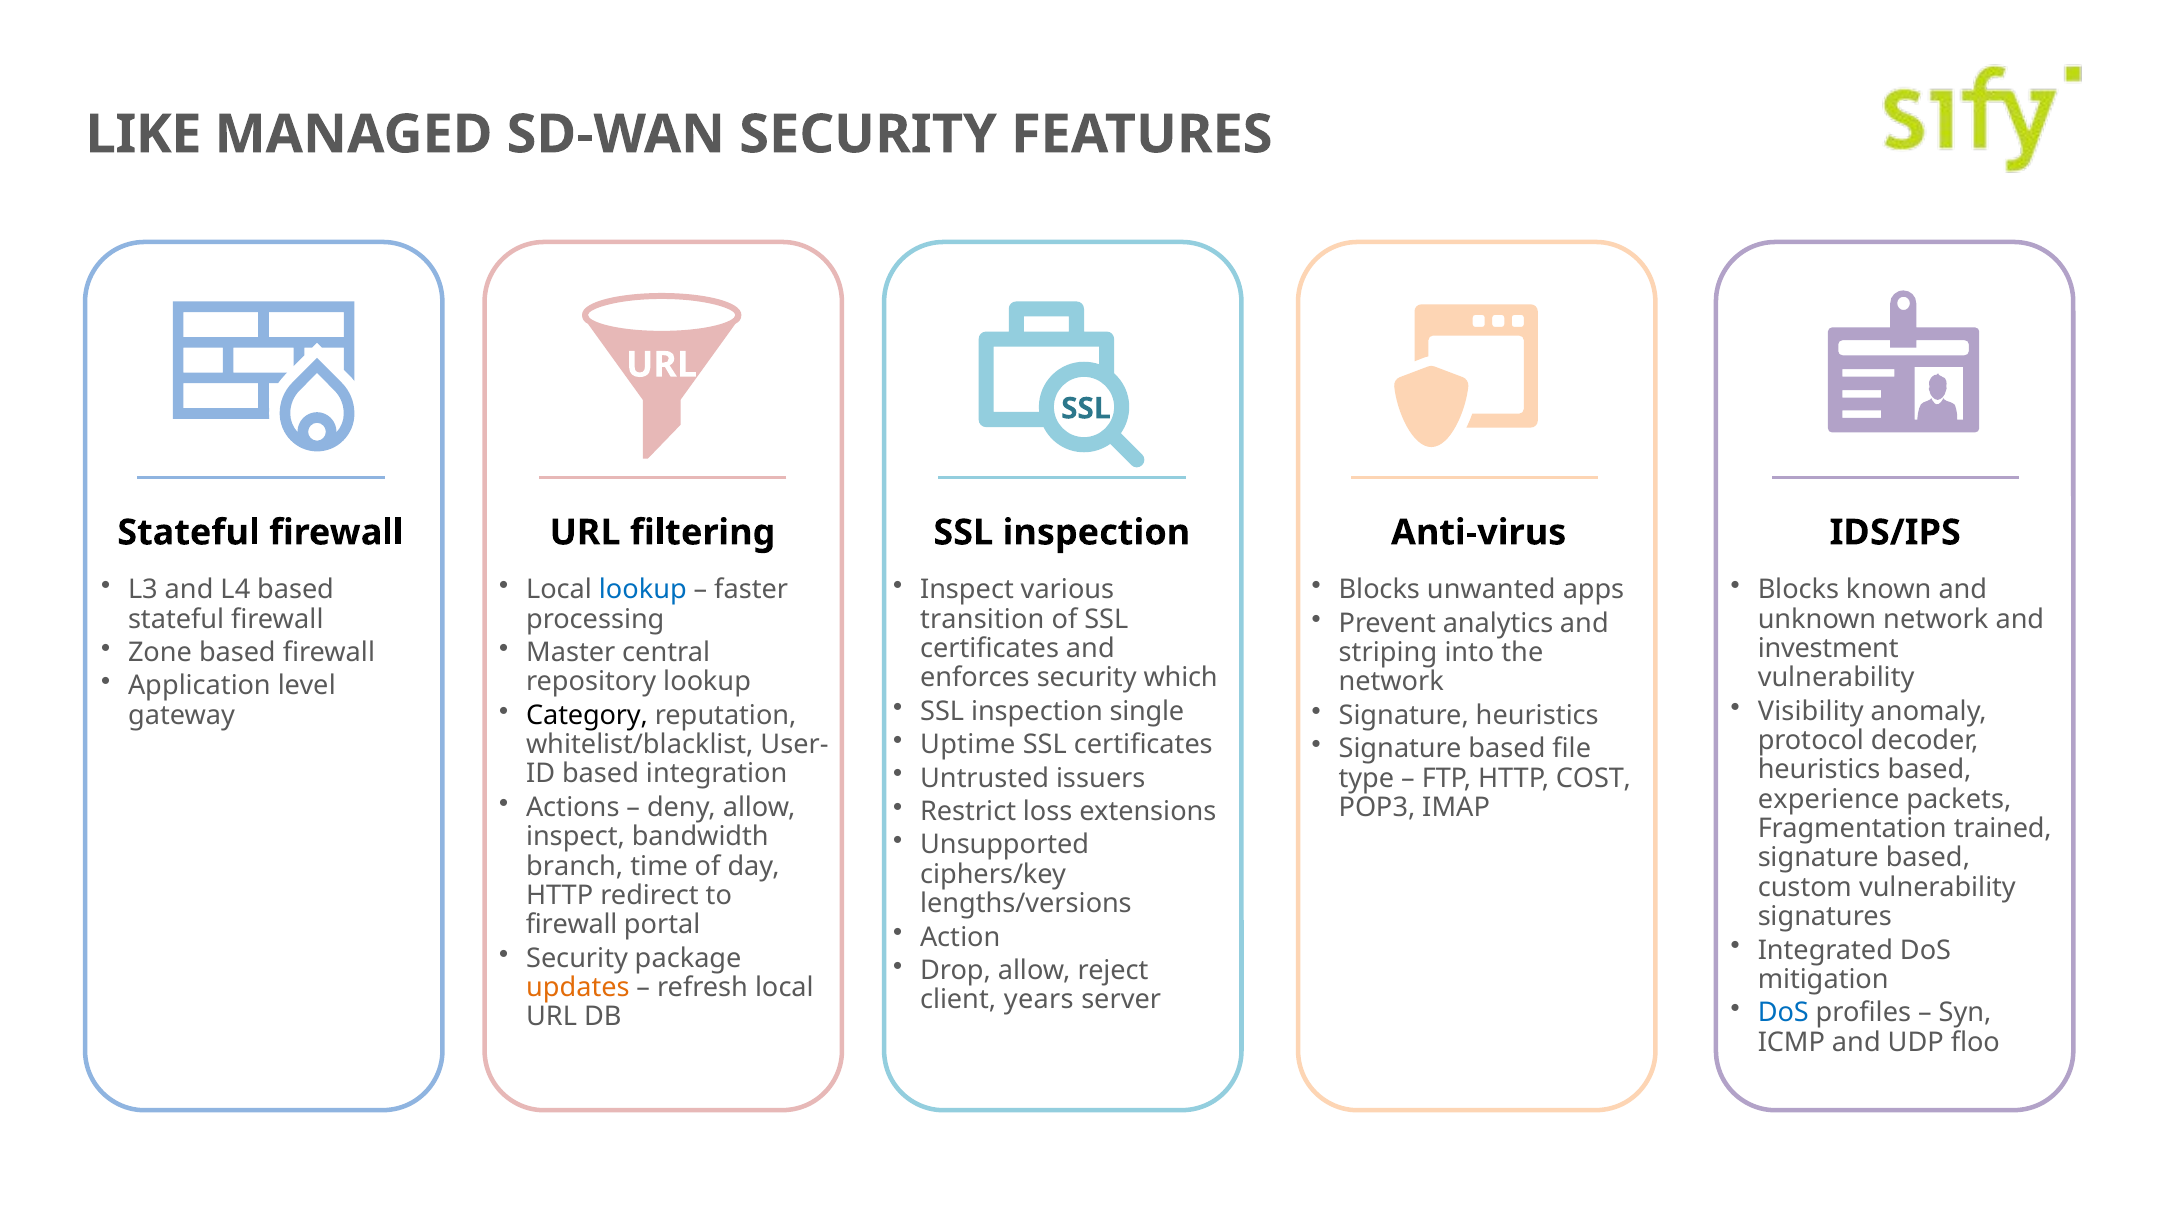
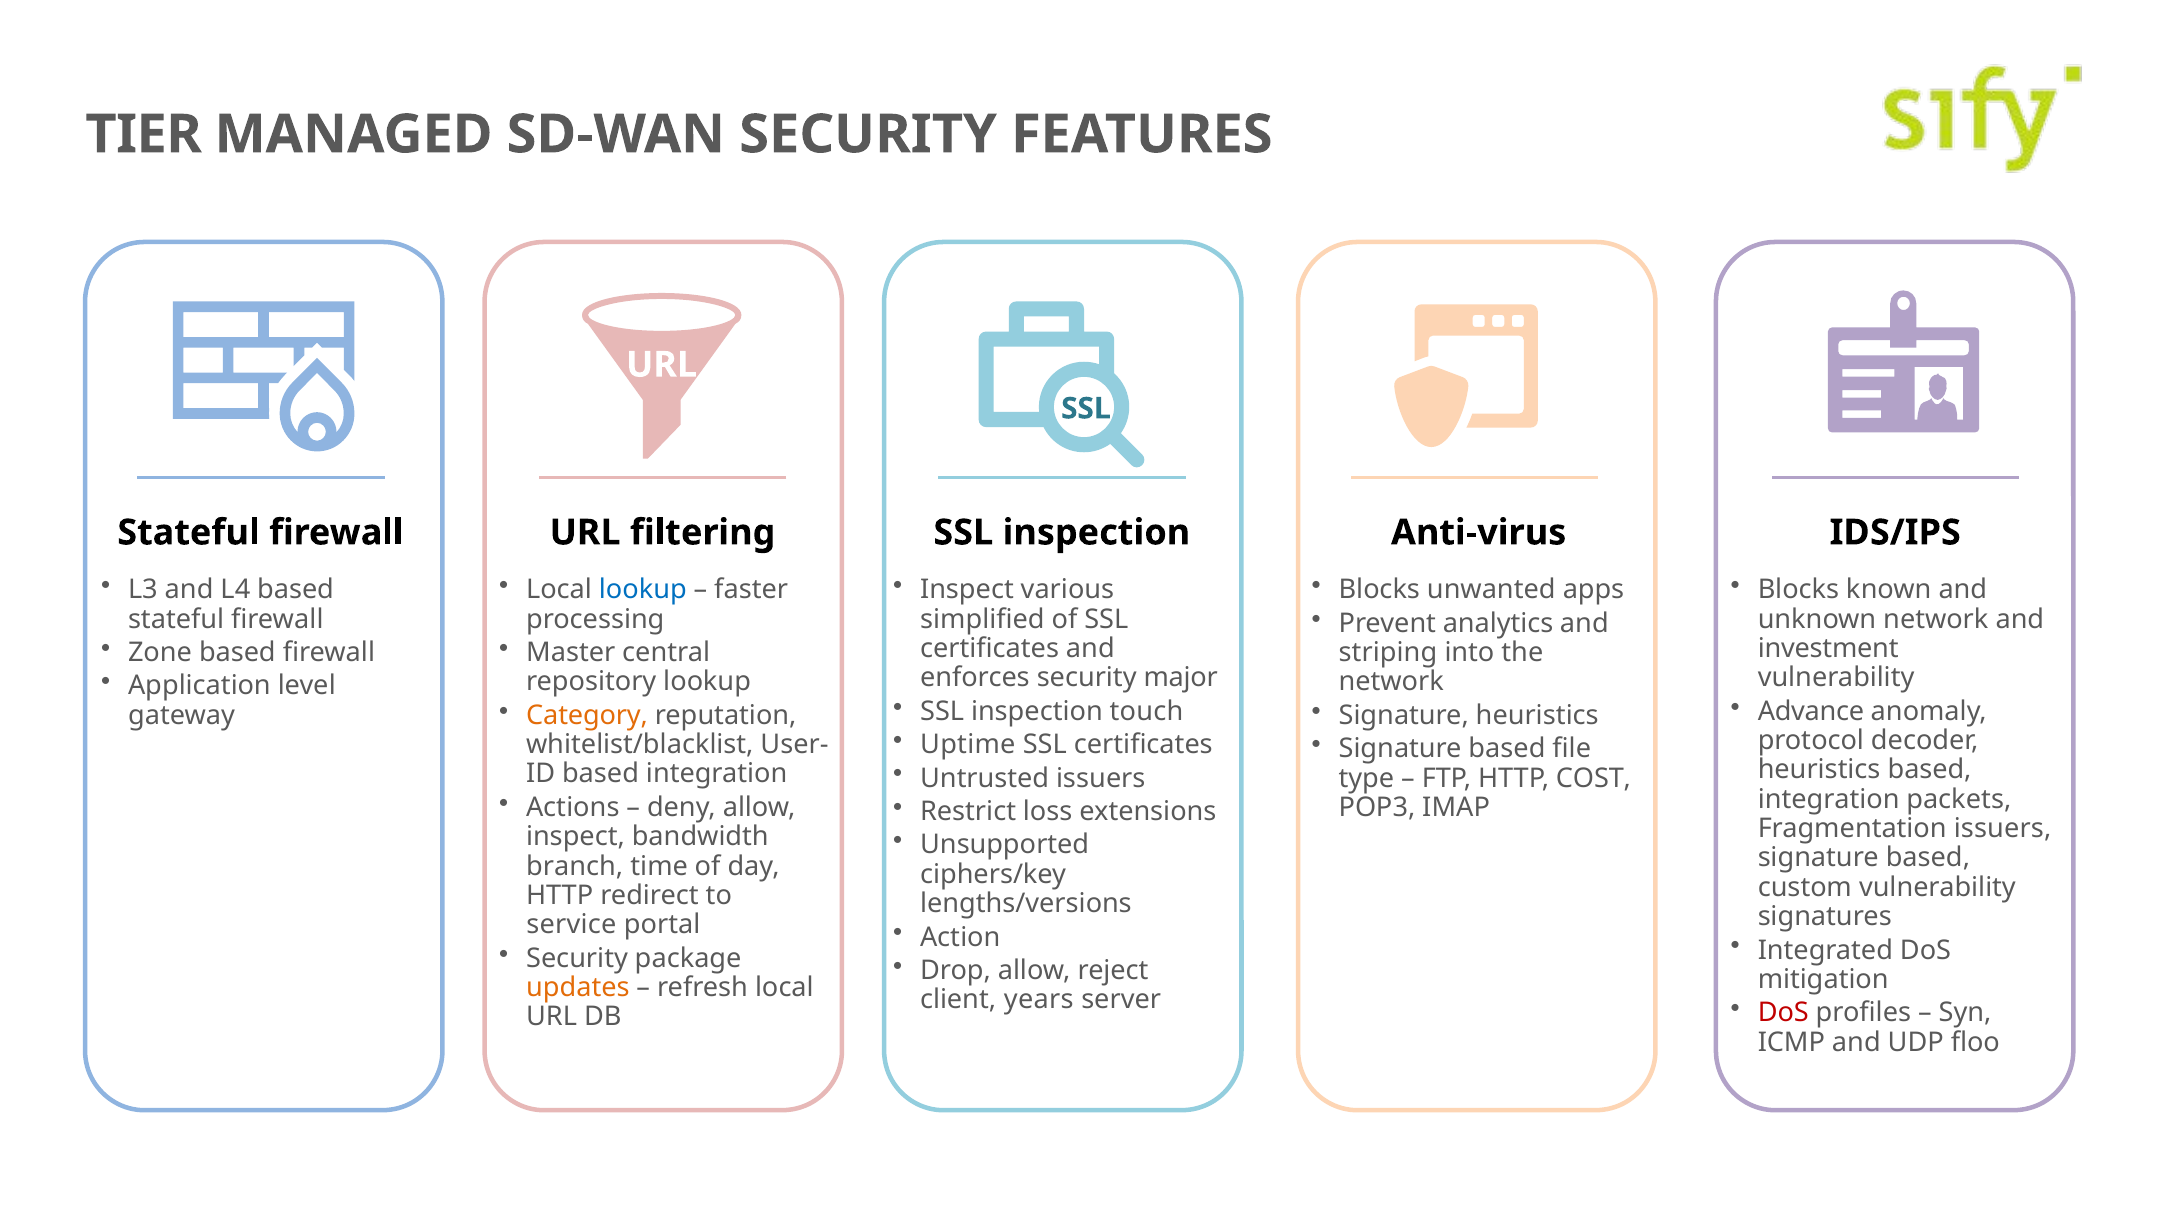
LIKE: LIKE -> TIER
transition: transition -> simplified
which: which -> major
single: single -> touch
Visibility: Visibility -> Advance
Category colour: black -> orange
experience at (1829, 799): experience -> integration
Fragmentation trained: trained -> issuers
firewall at (572, 925): firewall -> service
DoS at (1783, 1013) colour: blue -> red
